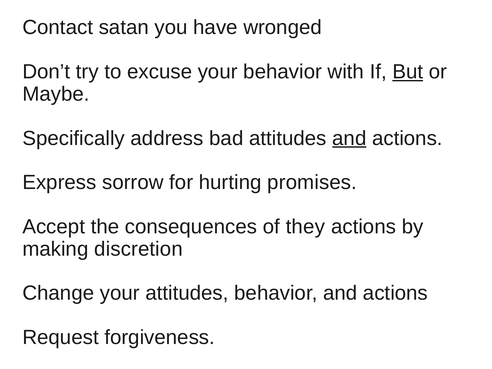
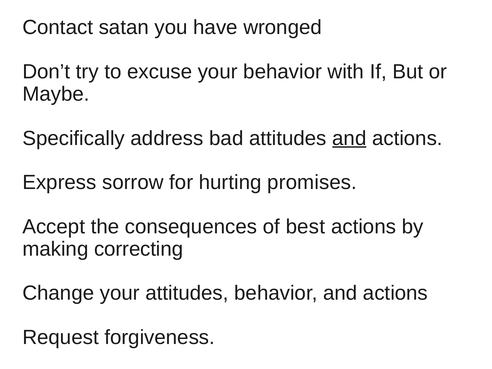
But underline: present -> none
they: they -> best
discretion: discretion -> correcting
